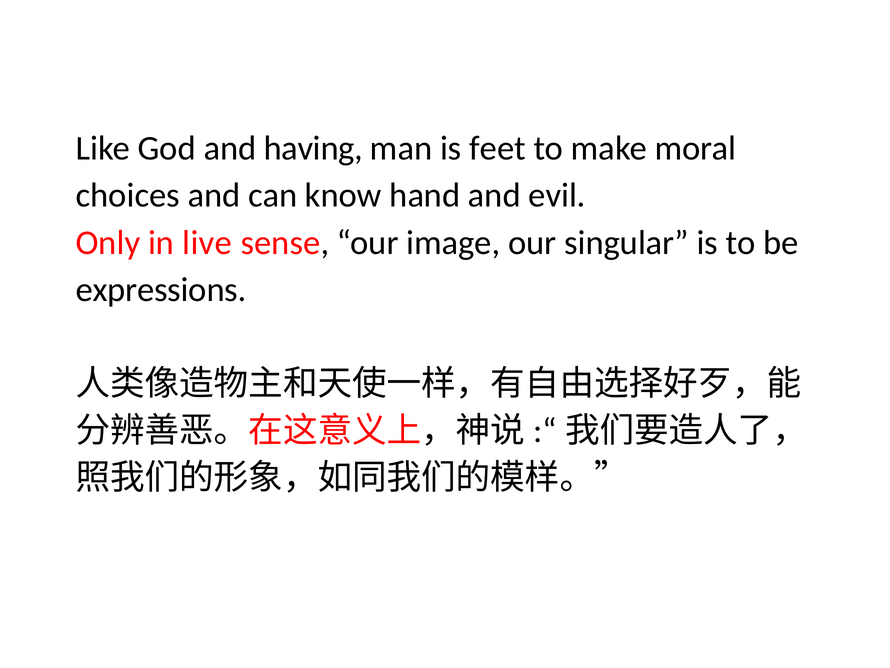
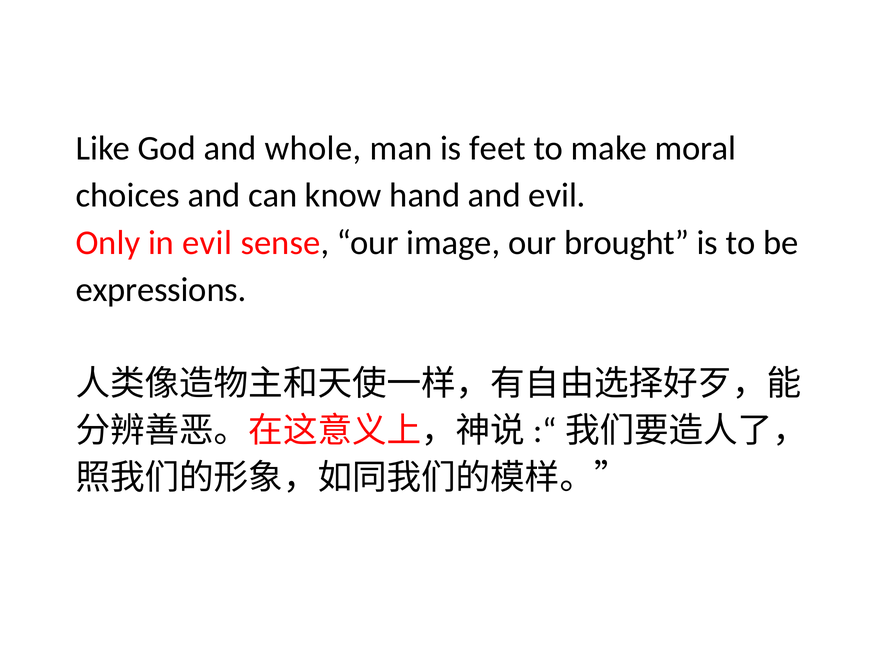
having: having -> whole
in live: live -> evil
singular: singular -> brought
